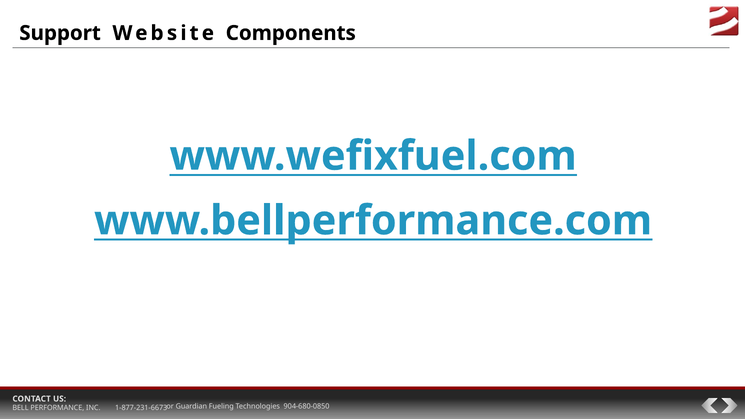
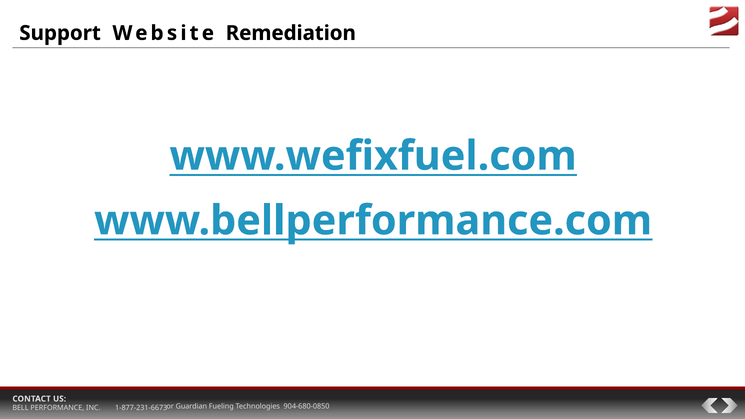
Components: Components -> Remediation
